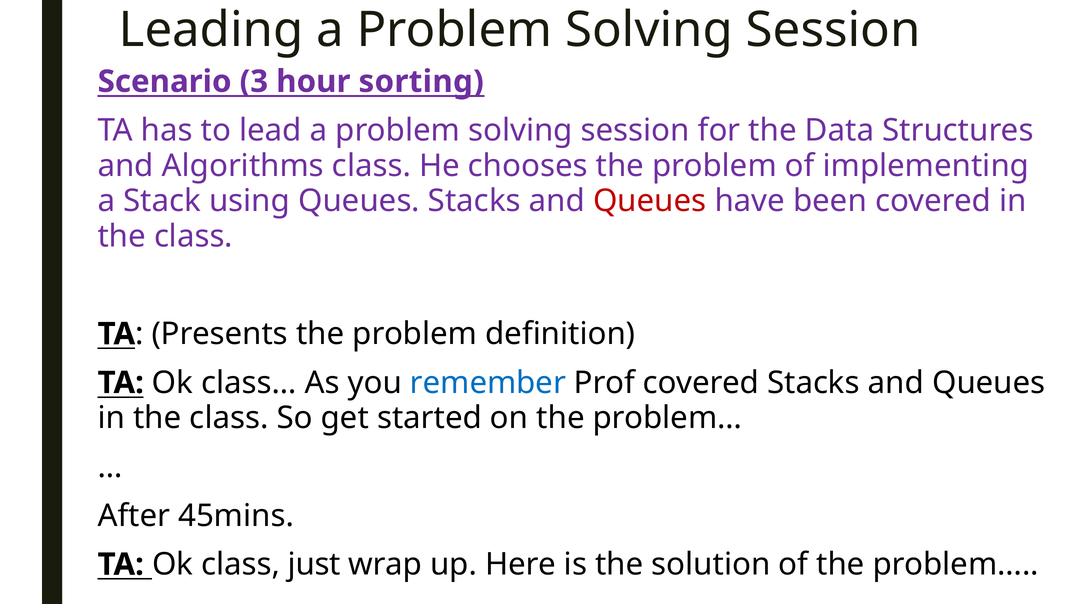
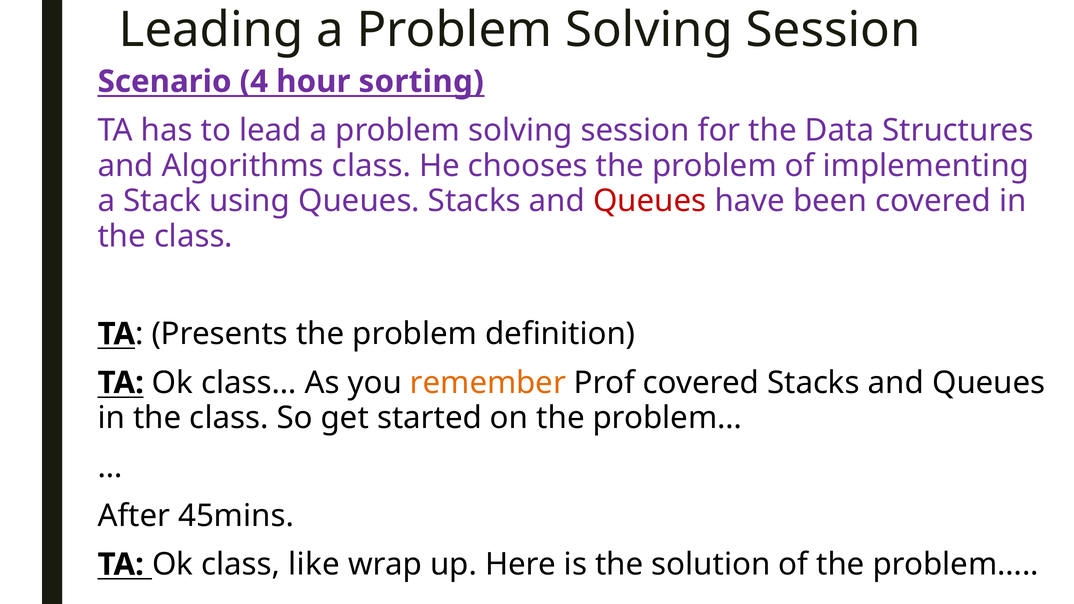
3: 3 -> 4
remember colour: blue -> orange
just: just -> like
